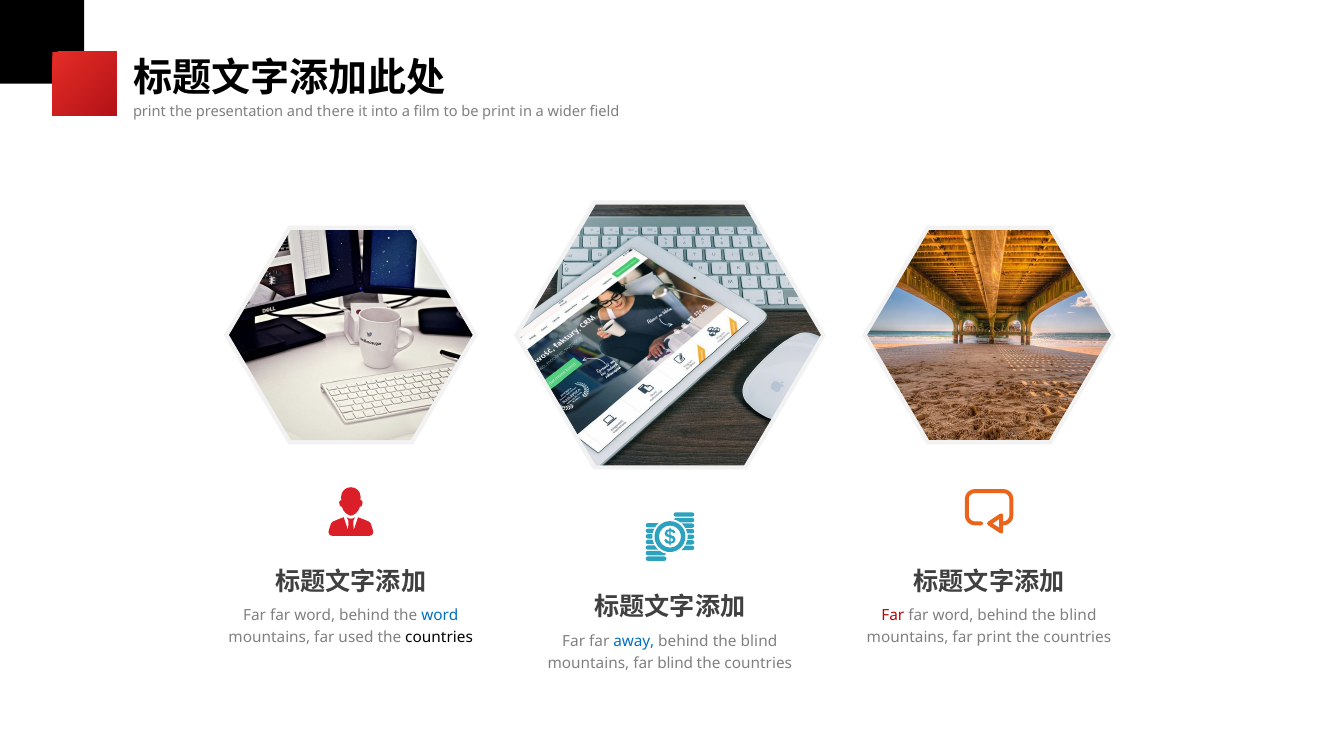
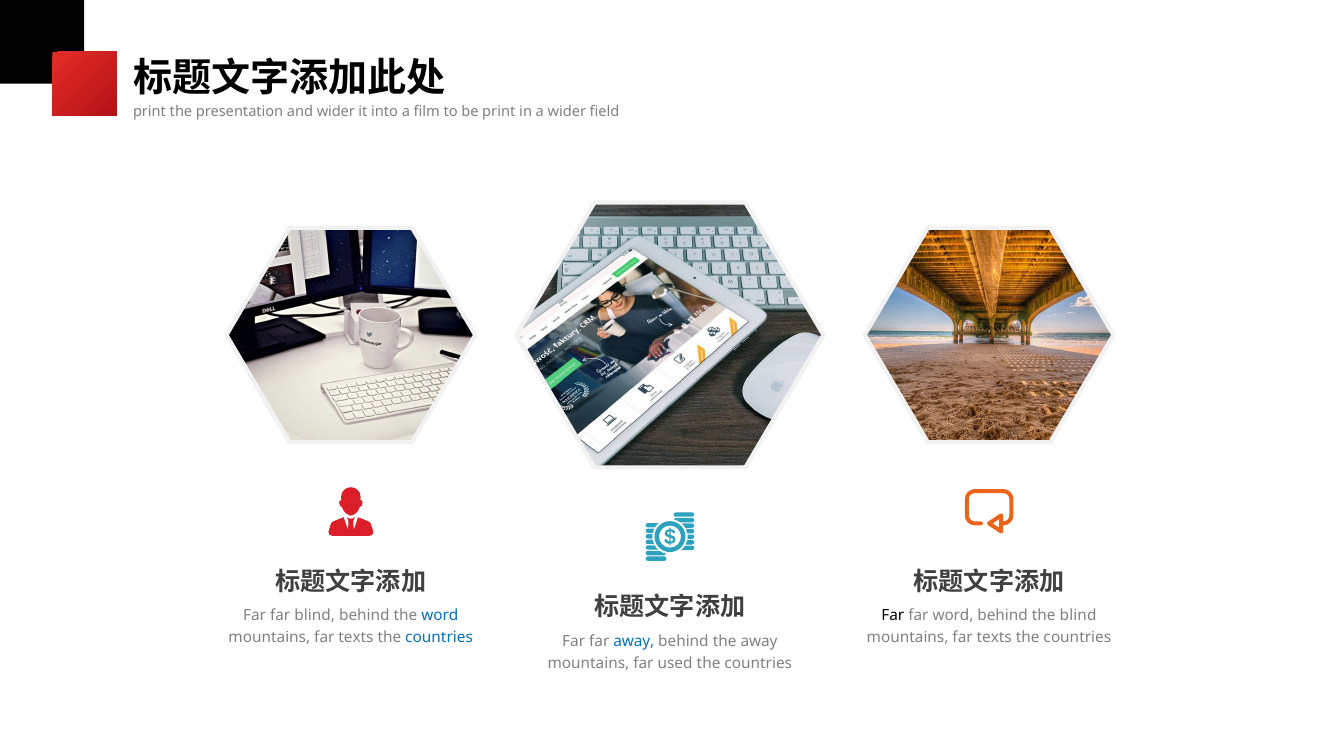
and there: there -> wider
Far at (893, 616) colour: red -> black
word at (315, 616): word -> blind
used at (356, 638): used -> texts
countries at (439, 638) colour: black -> blue
print at (994, 638): print -> texts
blind at (759, 641): blind -> away
far blind: blind -> used
